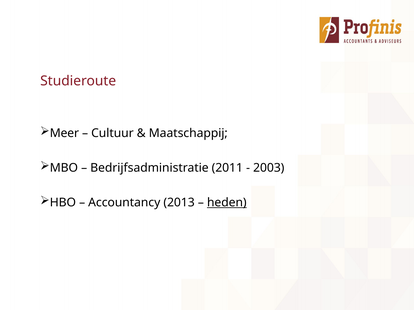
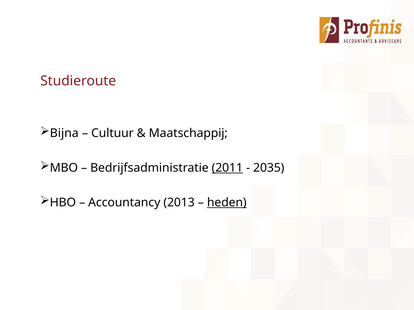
Meer: Meer -> Bijna
2011 underline: none -> present
2003: 2003 -> 2035
